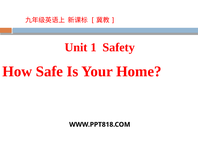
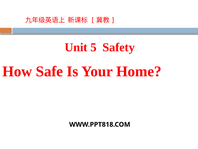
1: 1 -> 5
